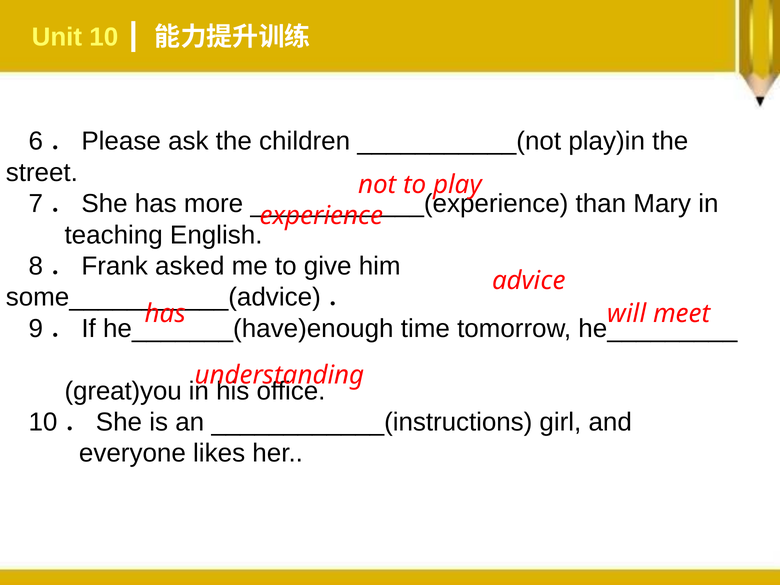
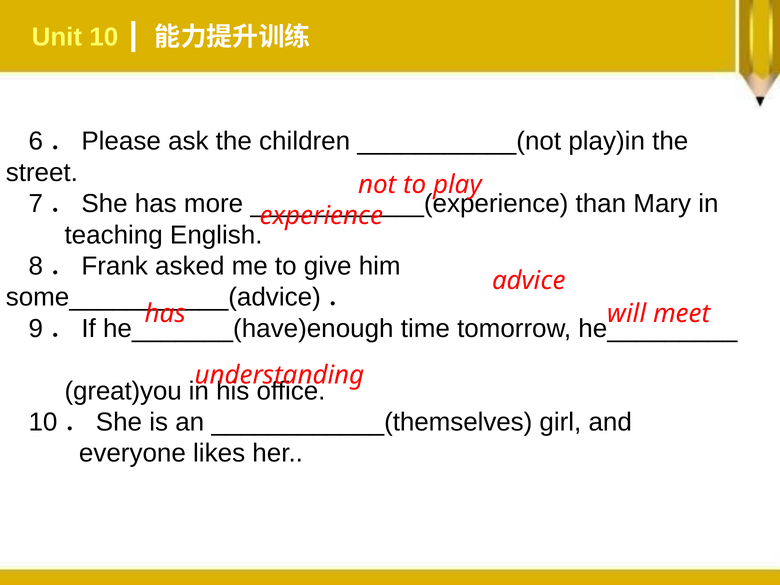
____________(instructions: ____________(instructions -> ____________(themselves
